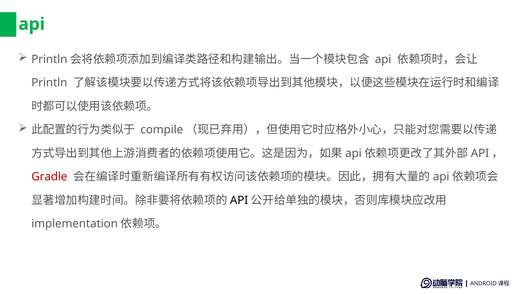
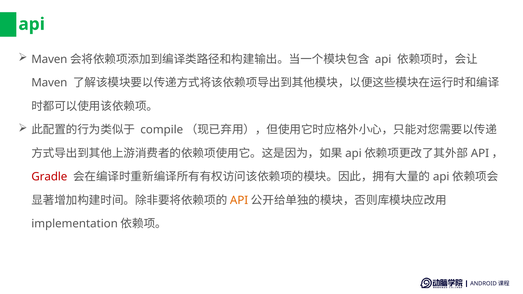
Println at (49, 59): Println -> Maven
Println at (49, 83): Println -> Maven
API at (239, 200) colour: black -> orange
